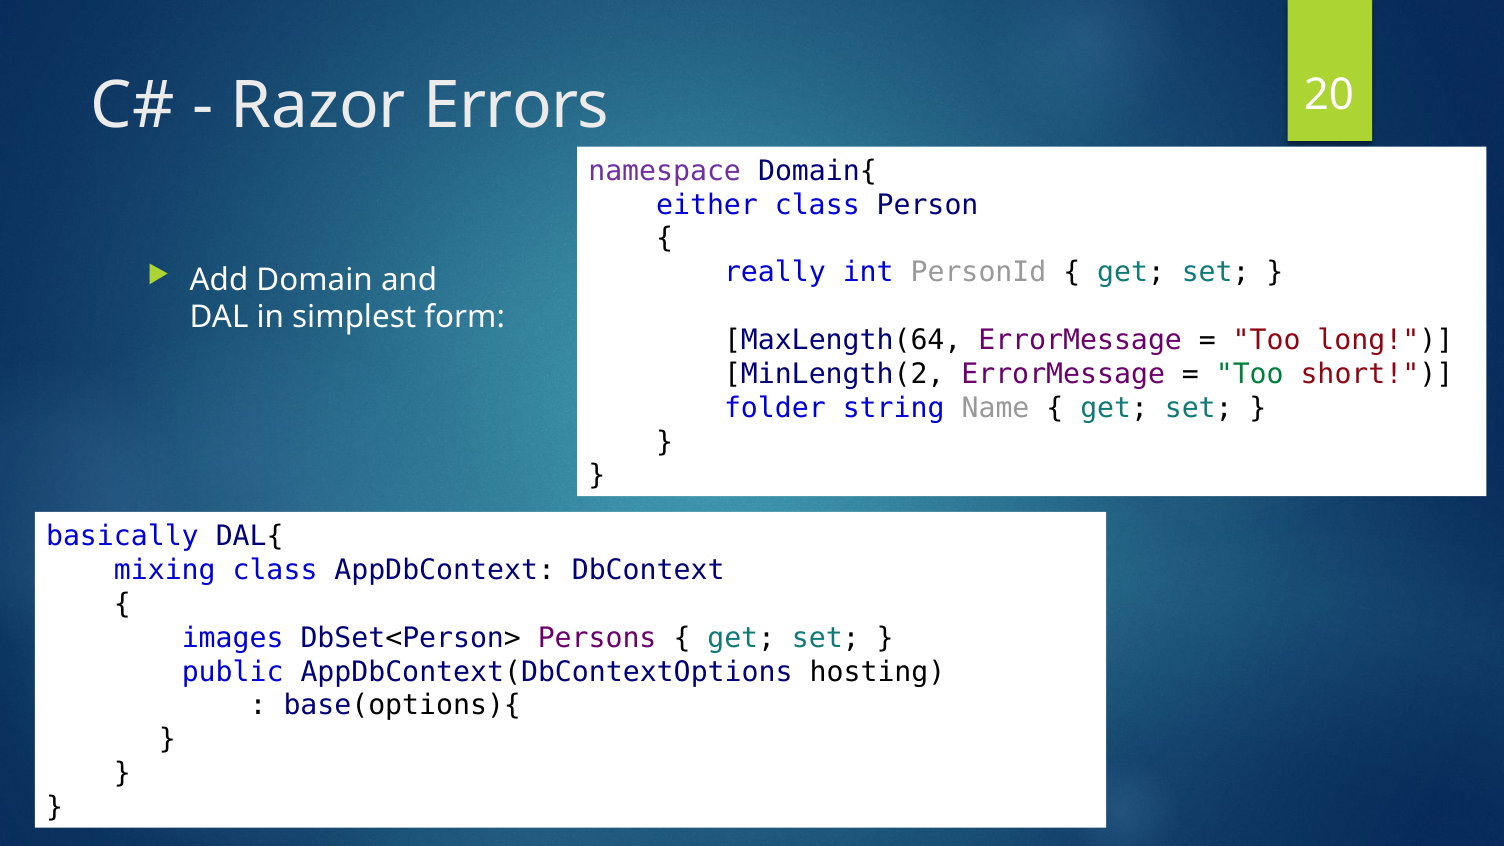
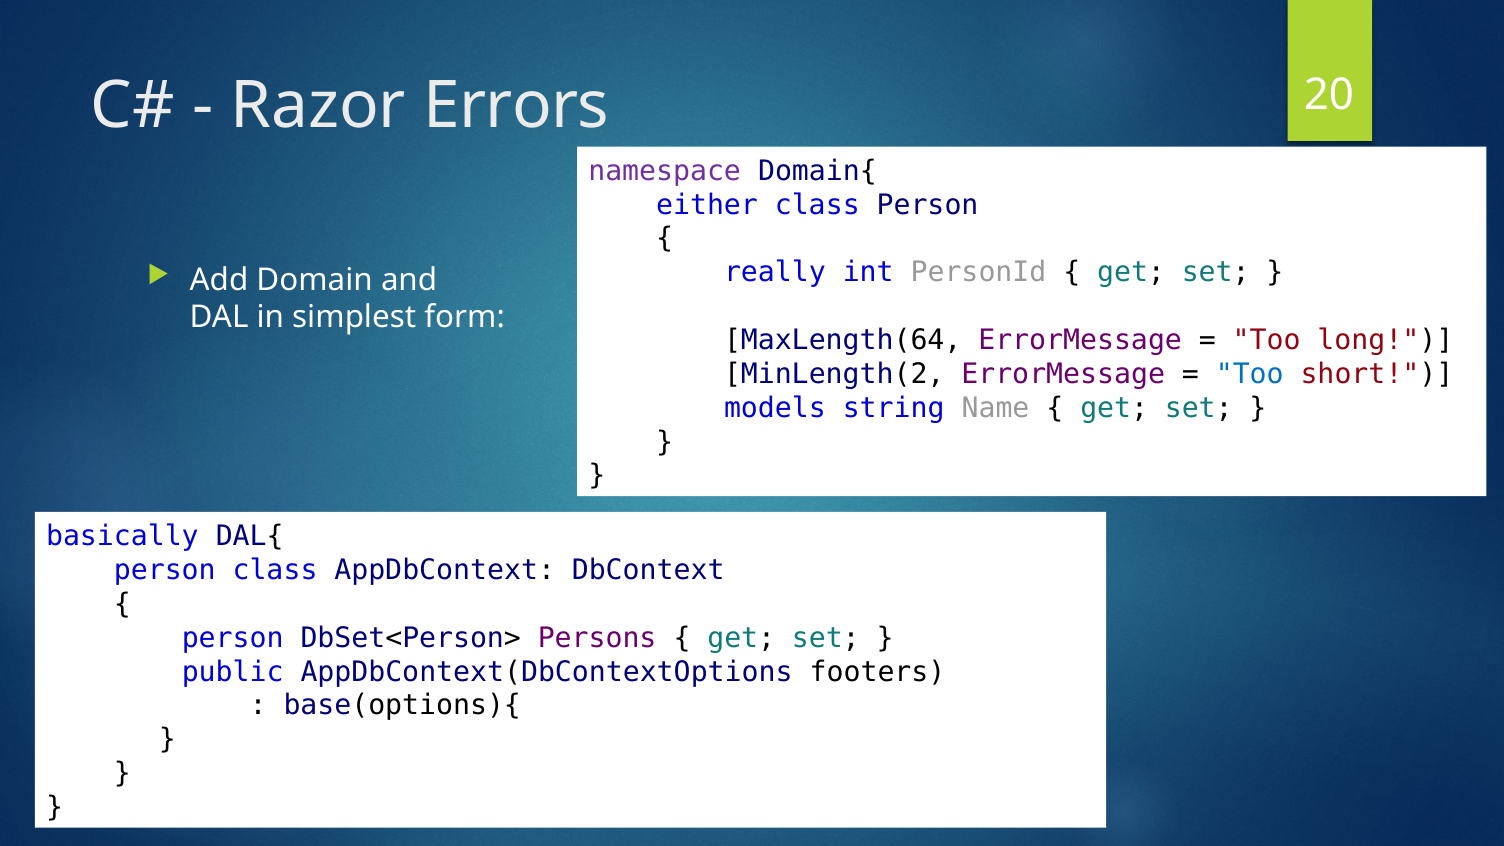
Too at (1250, 374) colour: green -> blue
folder: folder -> models
mixing at (165, 570): mixing -> person
images at (233, 638): images -> person
hosting: hosting -> footers
